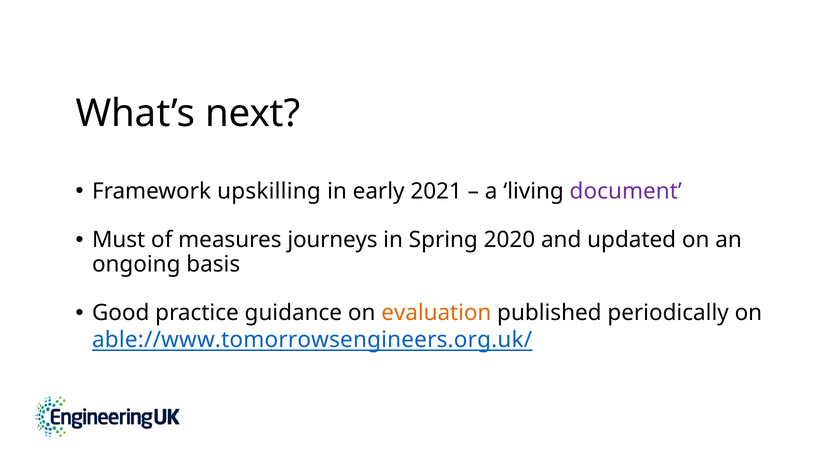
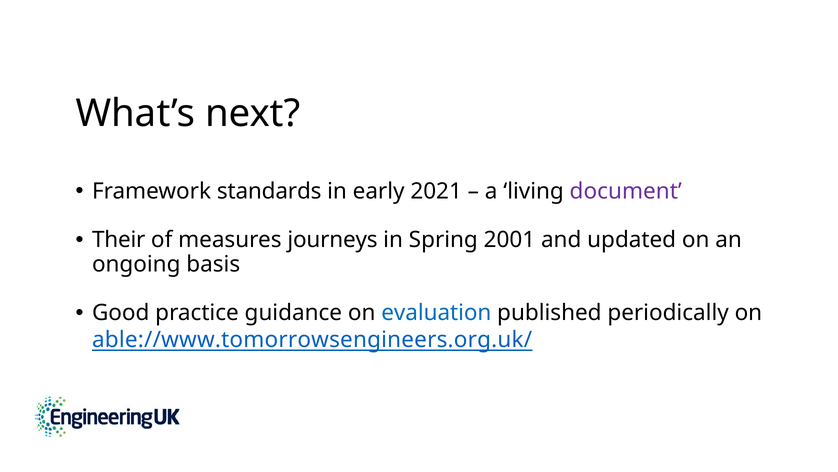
upskilling: upskilling -> standards
Must: Must -> Their
2020: 2020 -> 2001
evaluation colour: orange -> blue
